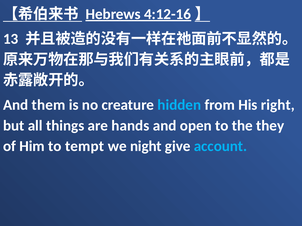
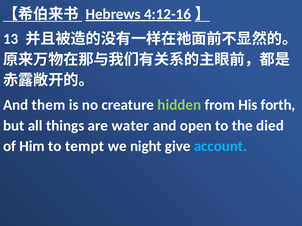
hidden colour: light blue -> light green
right: right -> forth
hands: hands -> water
they: they -> died
